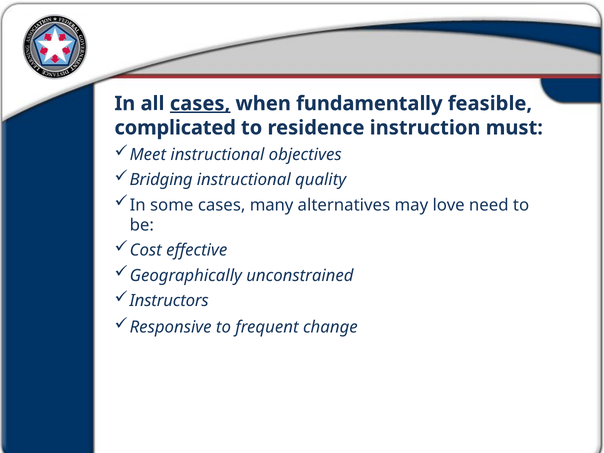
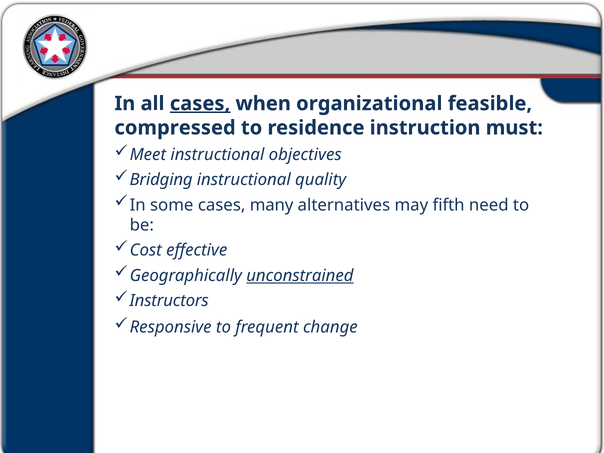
fundamentally: fundamentally -> organizational
complicated: complicated -> compressed
love: love -> fifth
unconstrained underline: none -> present
